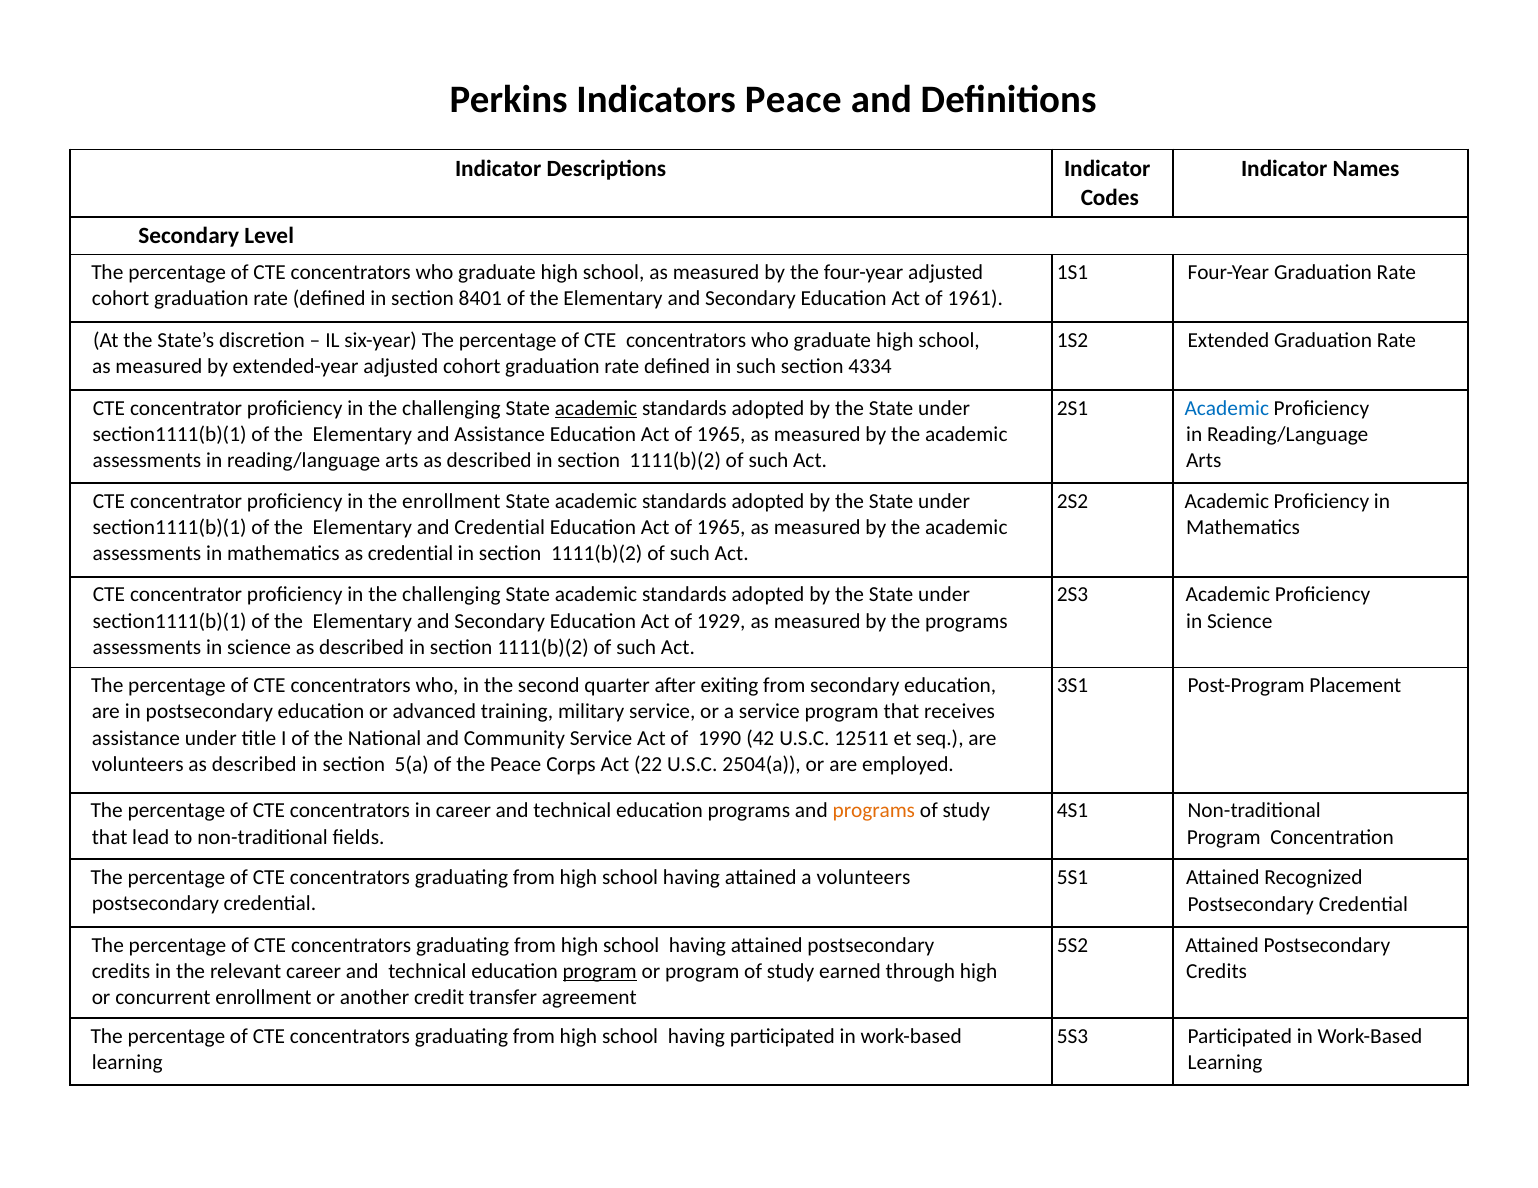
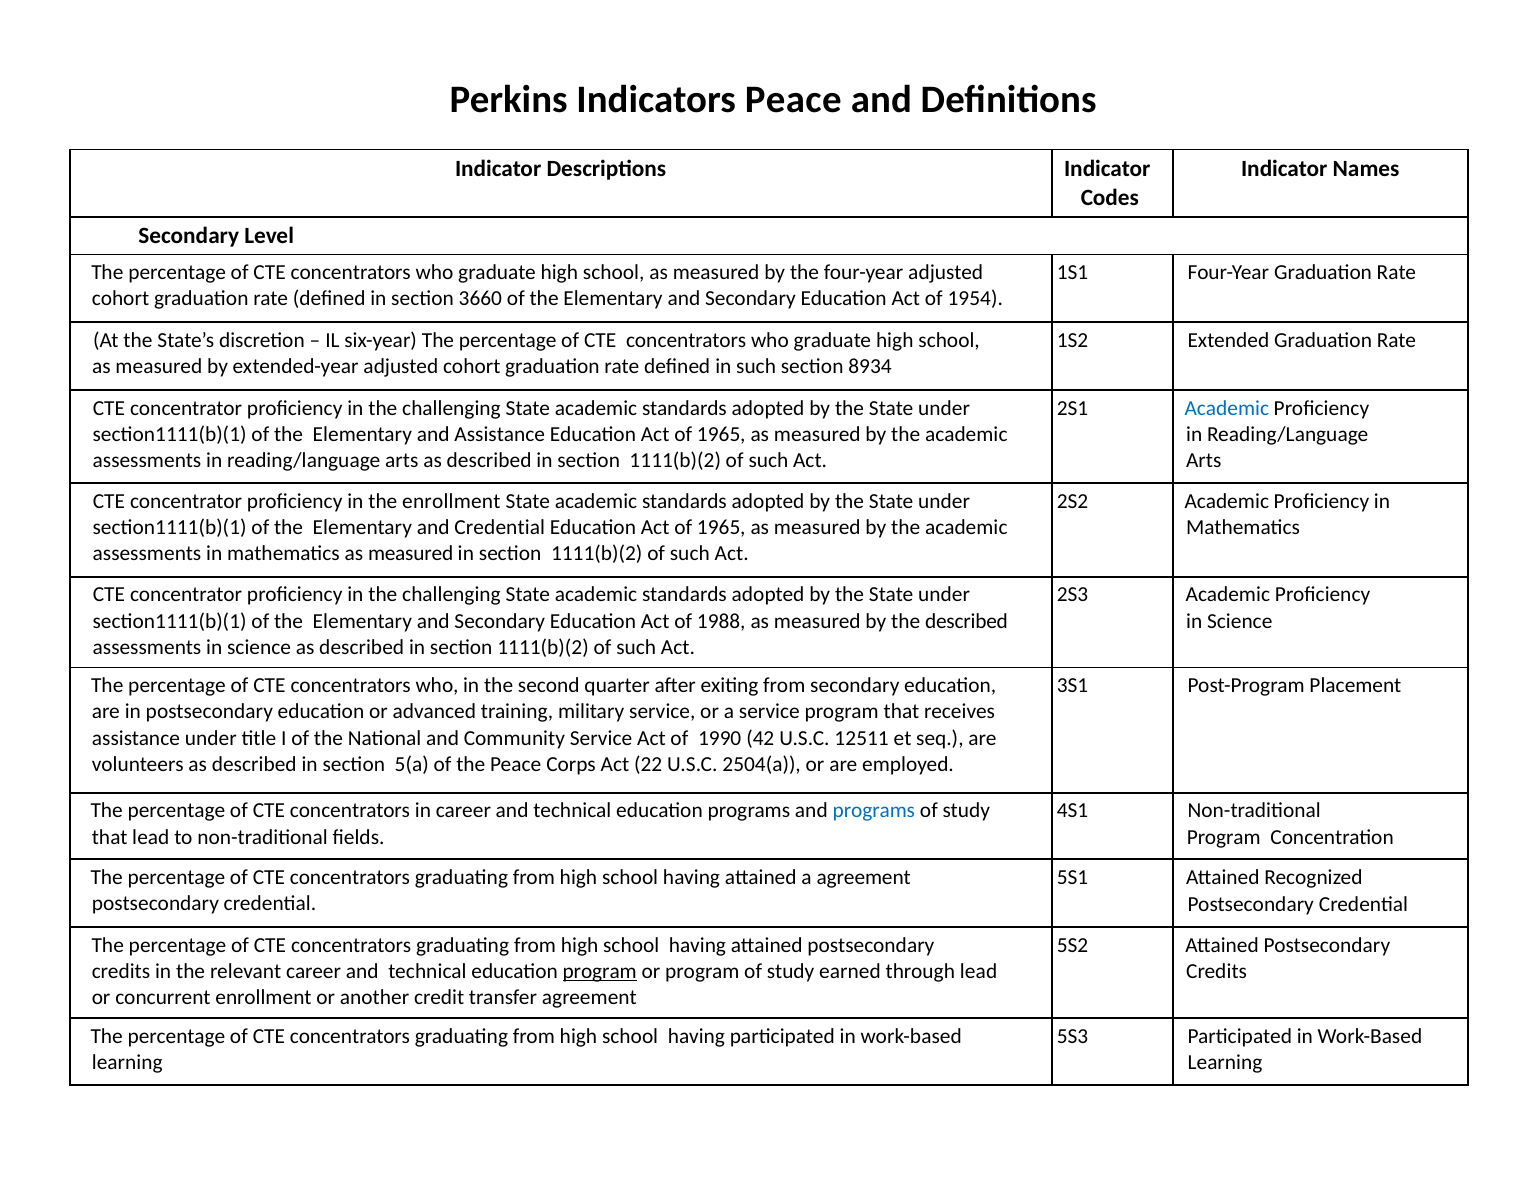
8401: 8401 -> 3660
1961: 1961 -> 1954
4334: 4334 -> 8934
academic at (596, 408) underline: present -> none
mathematics as credential: credential -> measured
1929: 1929 -> 1988
the programs: programs -> described
programs at (874, 811) colour: orange -> blue
a volunteers: volunteers -> agreement
through high: high -> lead
